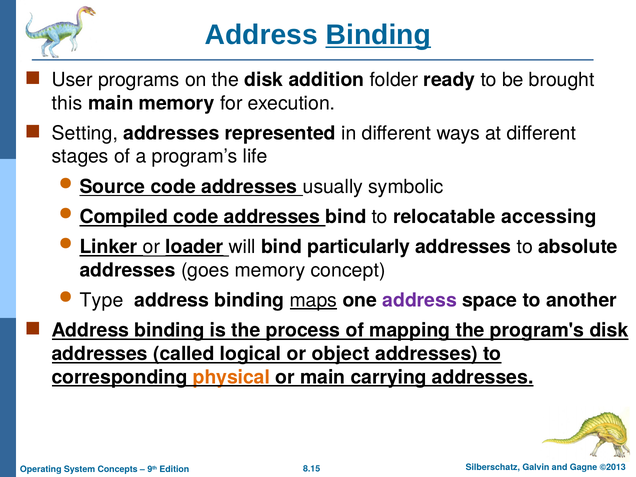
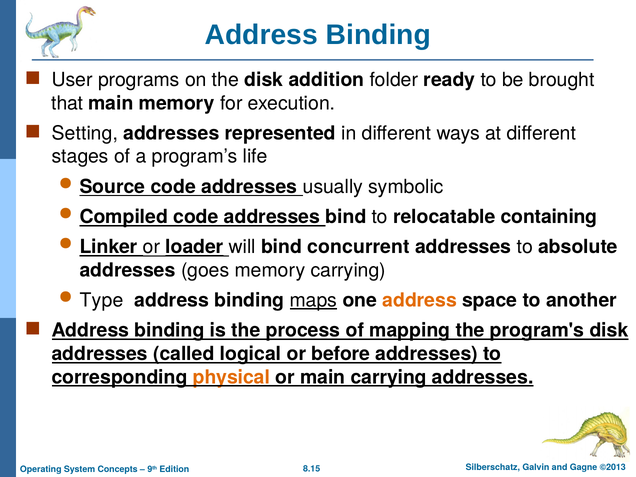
Binding at (378, 35) underline: present -> none
this: this -> that
accessing: accessing -> containing
particularly: particularly -> concurrent
memory concept: concept -> carrying
address at (420, 300) colour: purple -> orange
object: object -> before
